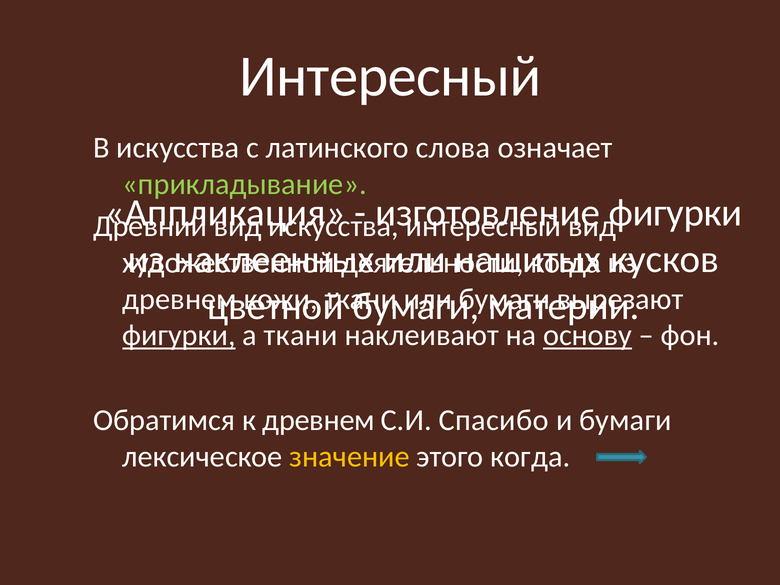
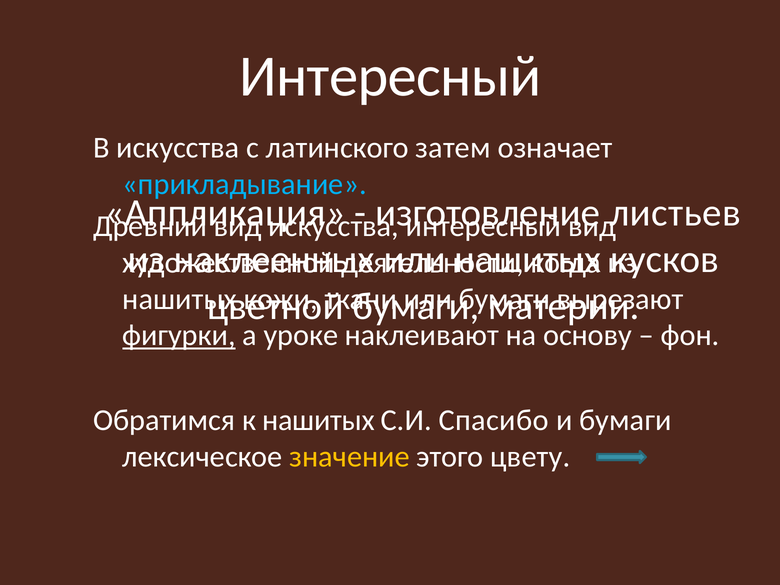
слова: слова -> затем
прикладывание colour: light green -> light blue
фигурки at (675, 213): фигурки -> листьев
древнем at (180, 299): древнем -> нашитых
а ткани: ткани -> уроке
основу underline: present -> none
к древнем: древнем -> нашитых
этого когда: когда -> цвету
